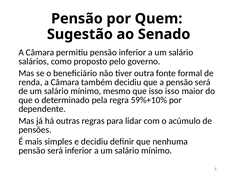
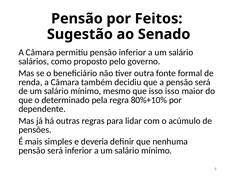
Quem: Quem -> Feitos
59%+10%: 59%+10% -> 80%+10%
e decidiu: decidiu -> deveria
